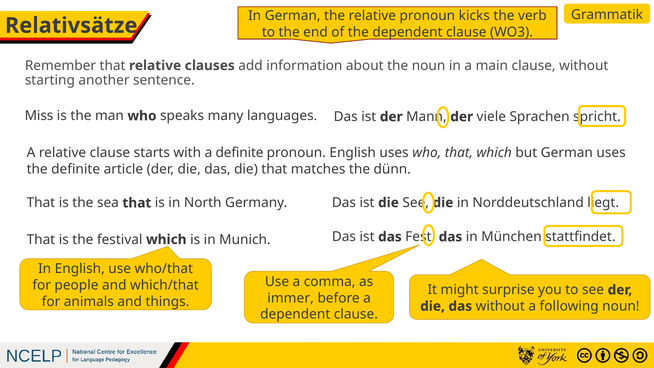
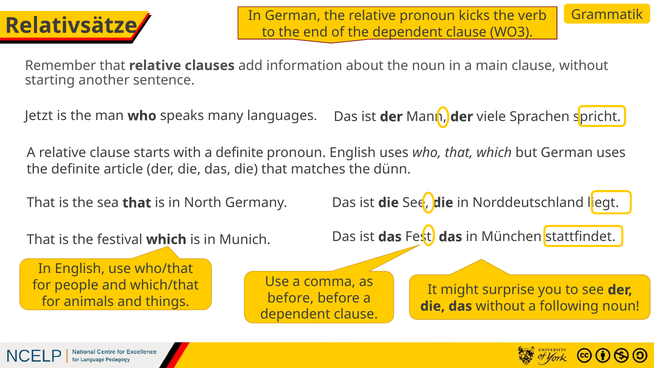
Miss: Miss -> Jetzt
immer at (291, 298): immer -> before
